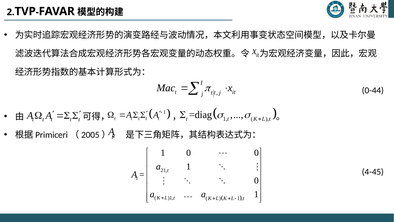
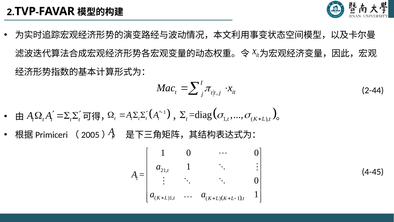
0-44: 0-44 -> 2-44
